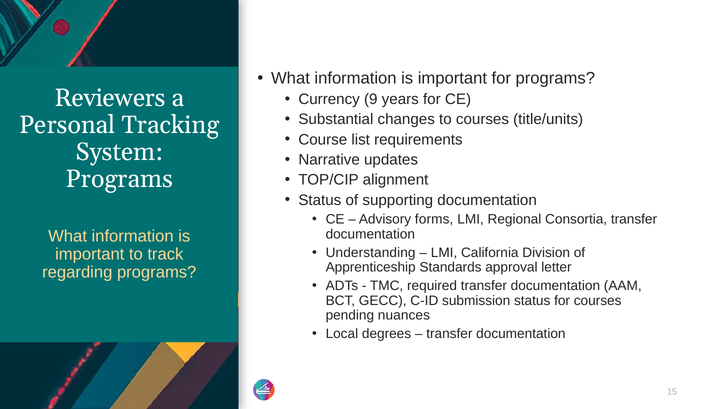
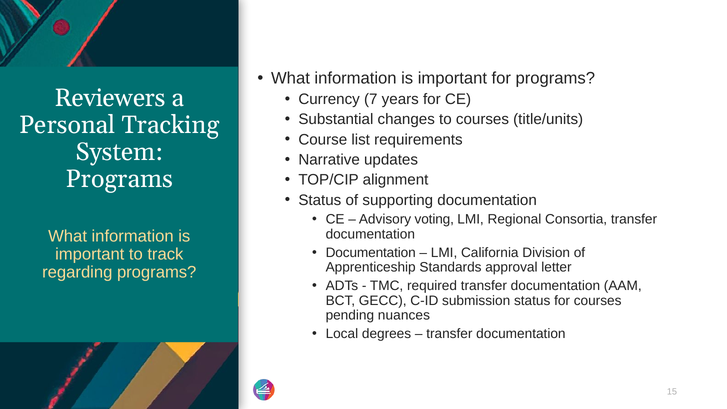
9: 9 -> 7
forms: forms -> voting
Understanding at (371, 253): Understanding -> Documentation
